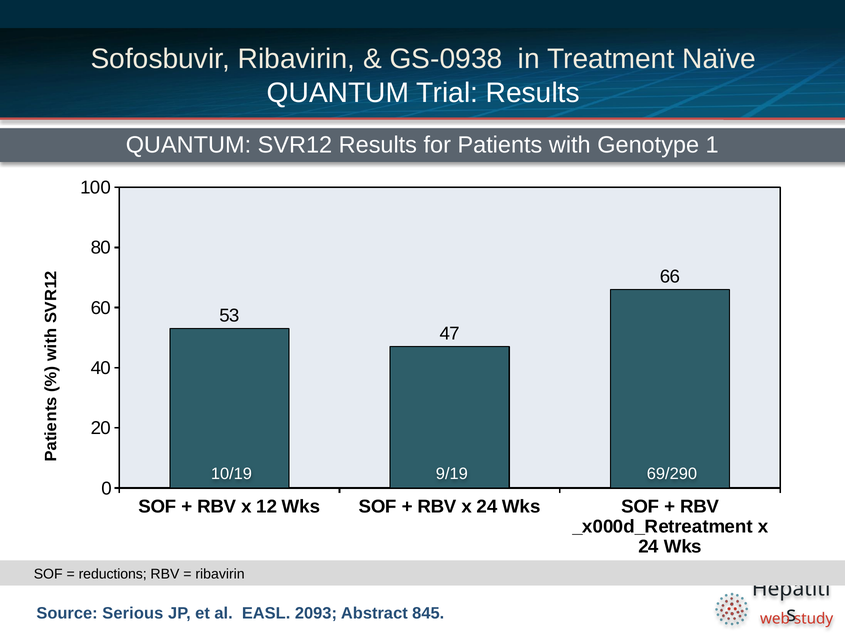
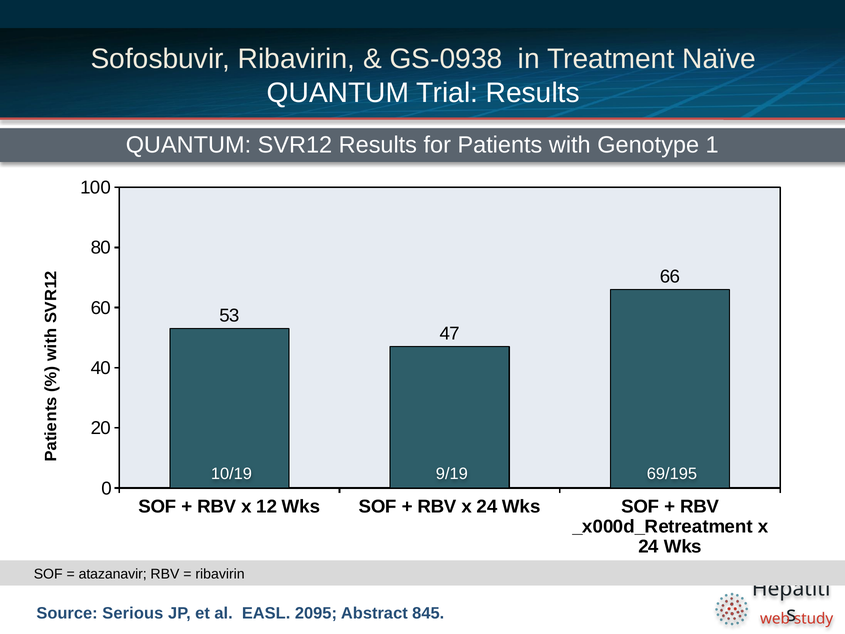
69/290: 69/290 -> 69/195
reductions: reductions -> atazanavir
2093: 2093 -> 2095
